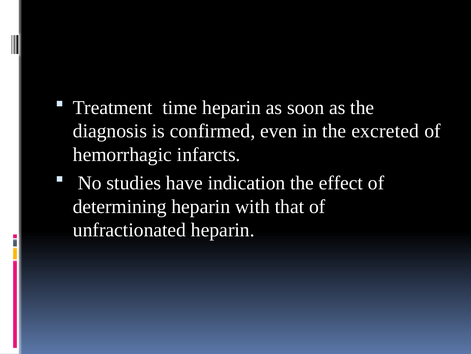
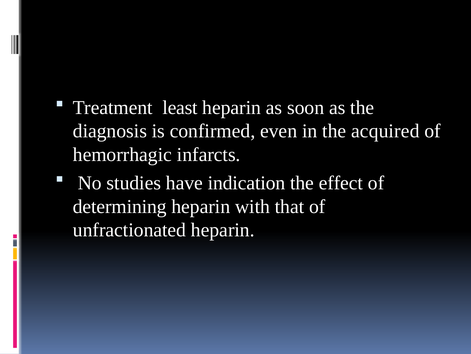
time: time -> least
excreted: excreted -> acquired
